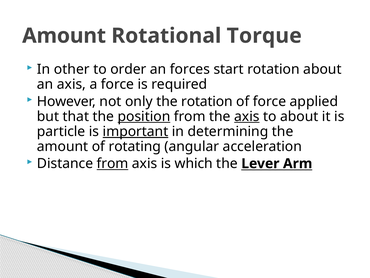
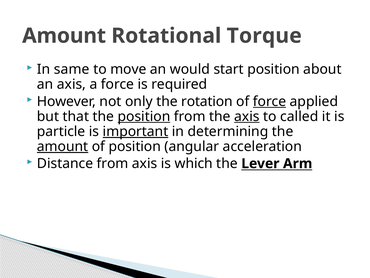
other: other -> same
order: order -> move
forces: forces -> would
start rotation: rotation -> position
force at (270, 101) underline: none -> present
to about: about -> called
amount at (63, 146) underline: none -> present
of rotating: rotating -> position
from at (113, 163) underline: present -> none
